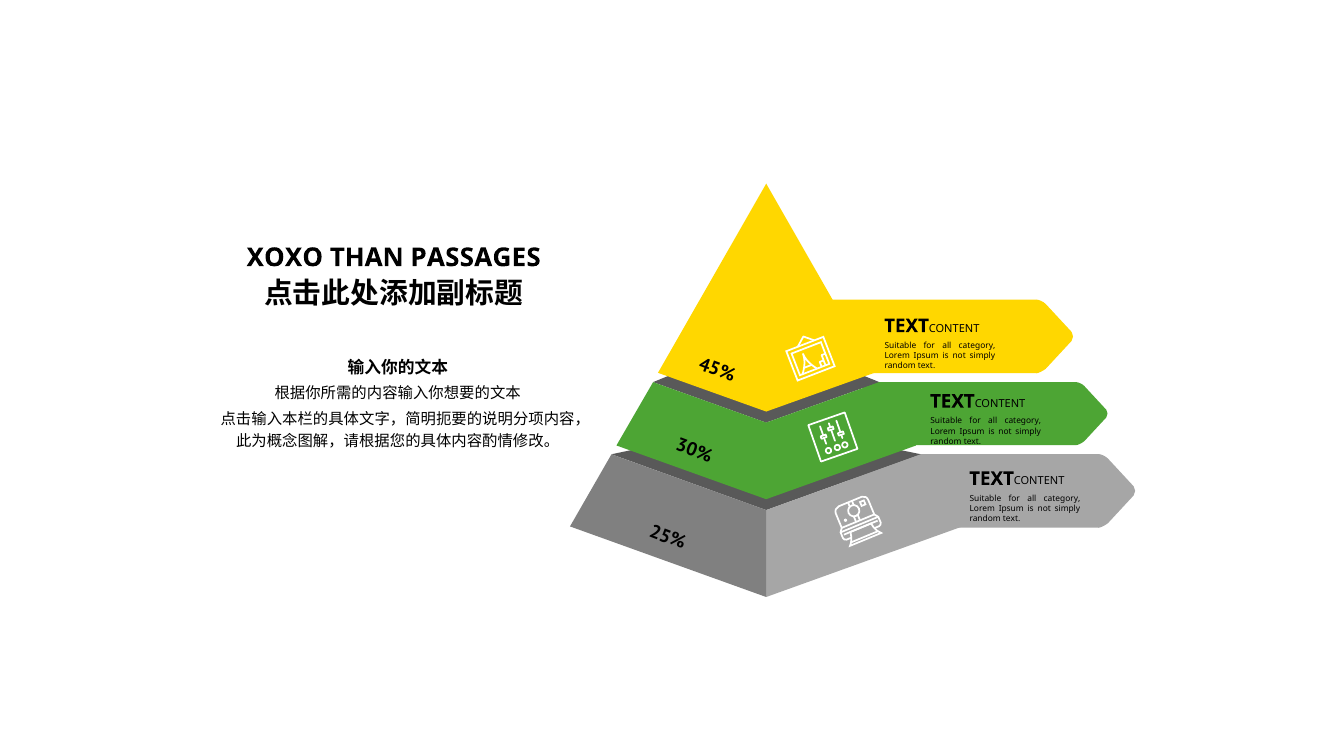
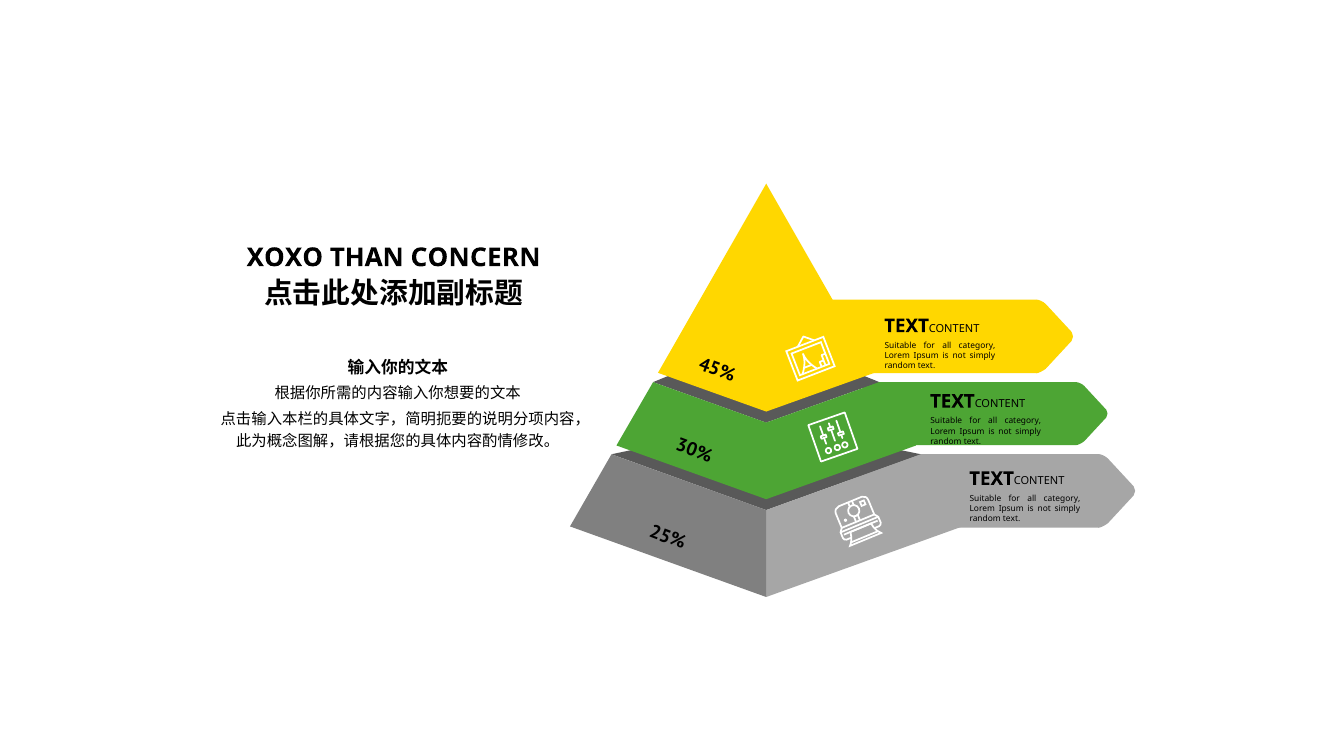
PASSAGES: PASSAGES -> CONCERN
